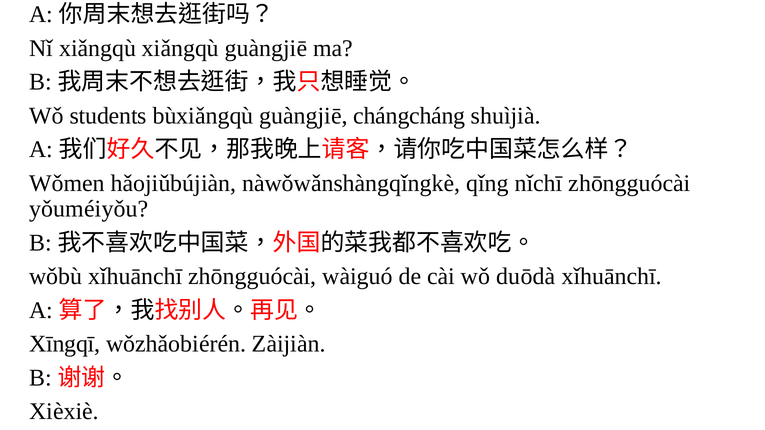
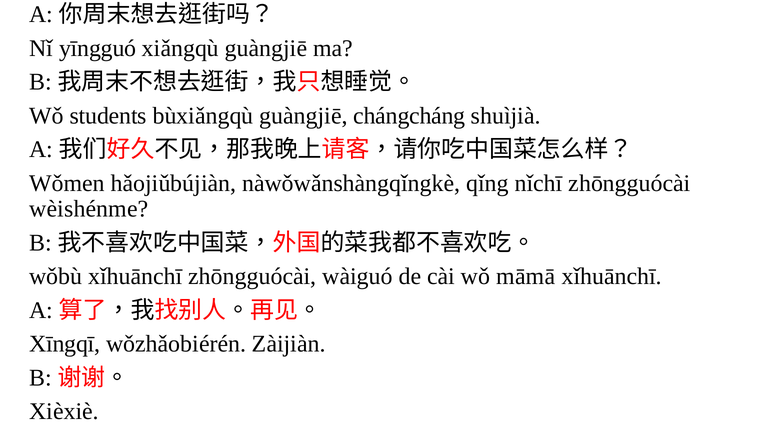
Nǐ xiǎngqù: xiǎngqù -> yīngguó
yǒuméiyǒu: yǒuméiyǒu -> wèishénme
duōdà: duōdà -> māmā
